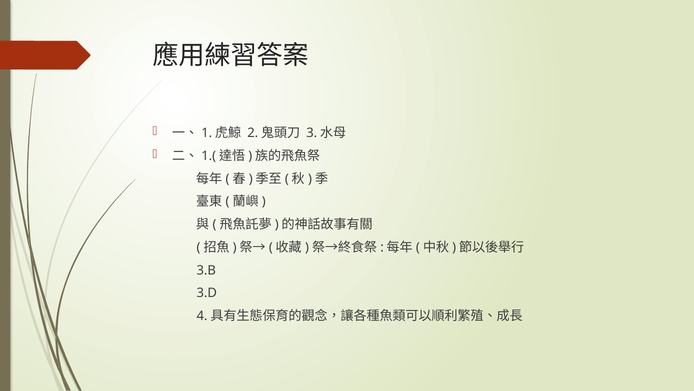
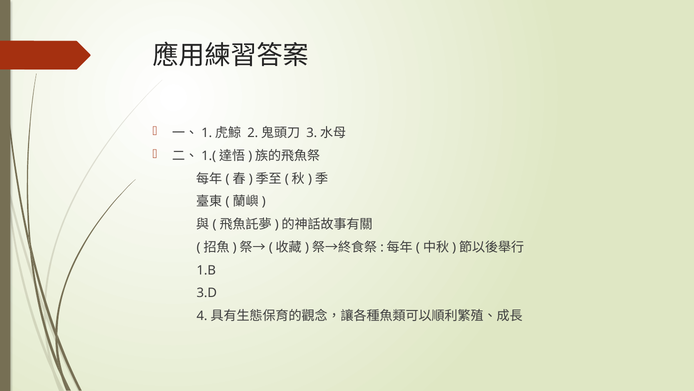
3.B: 3.B -> 1.B
